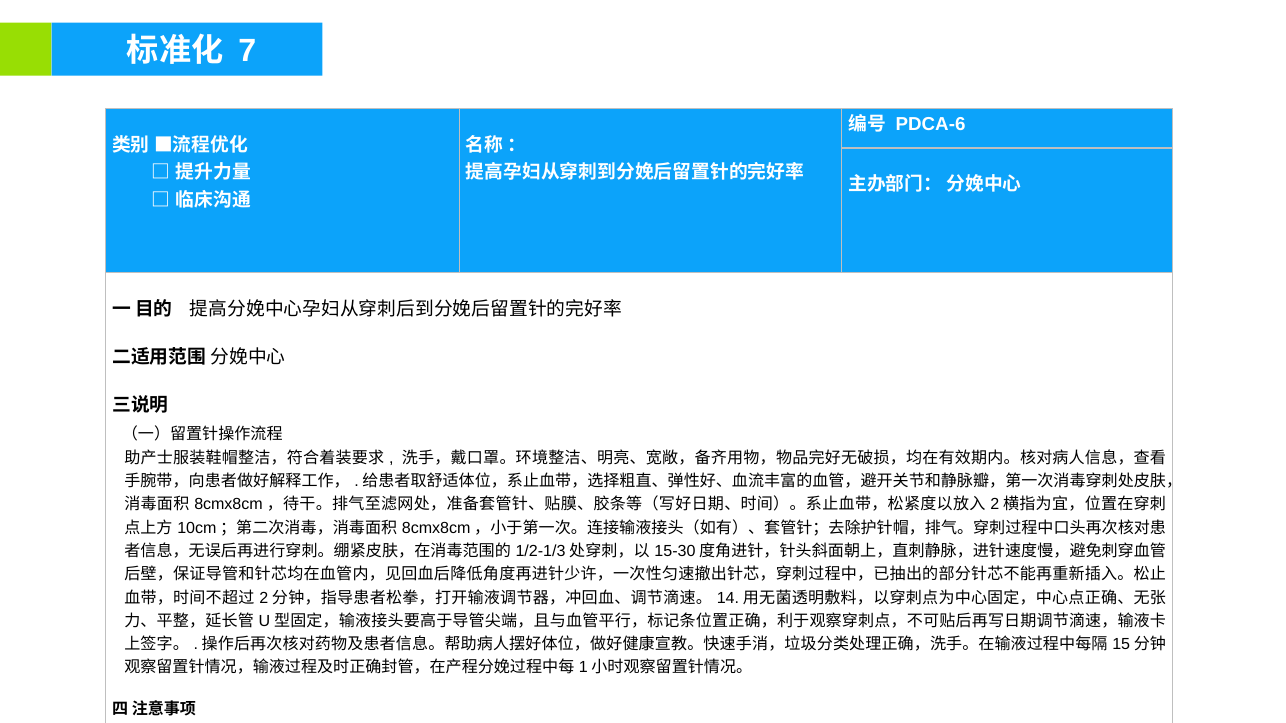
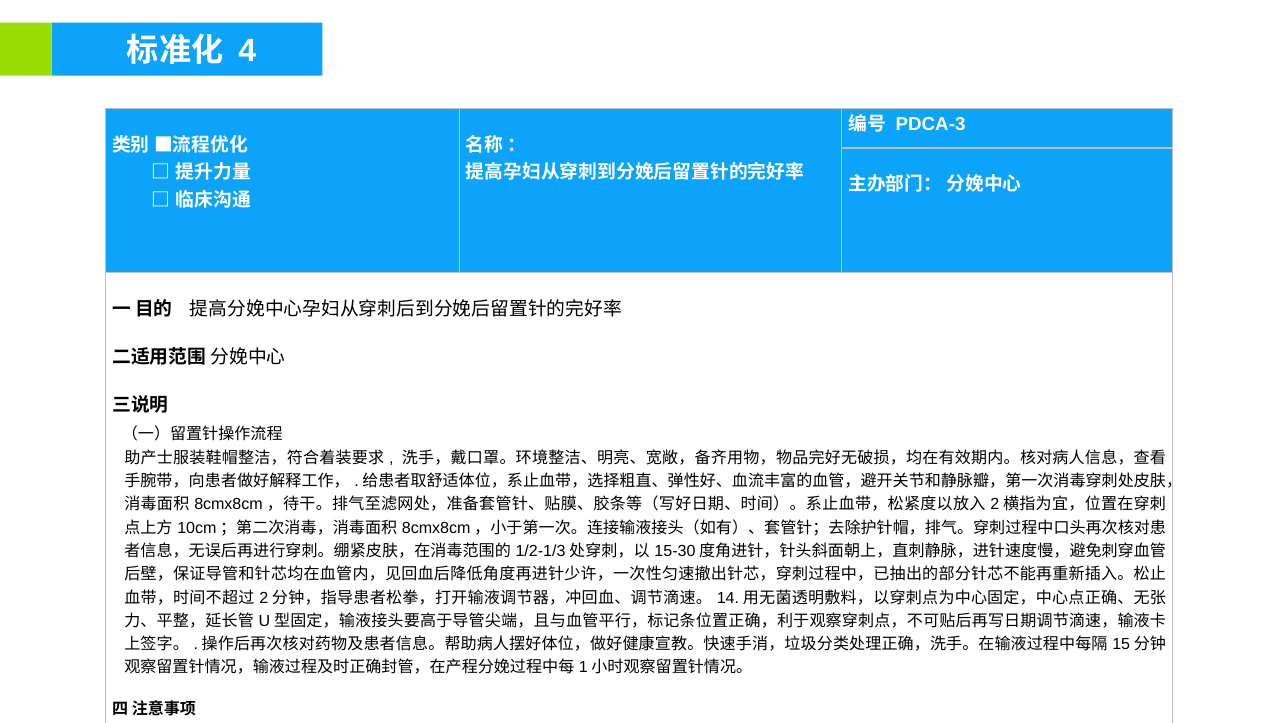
7: 7 -> 4
PDCA-6: PDCA-6 -> PDCA-3
